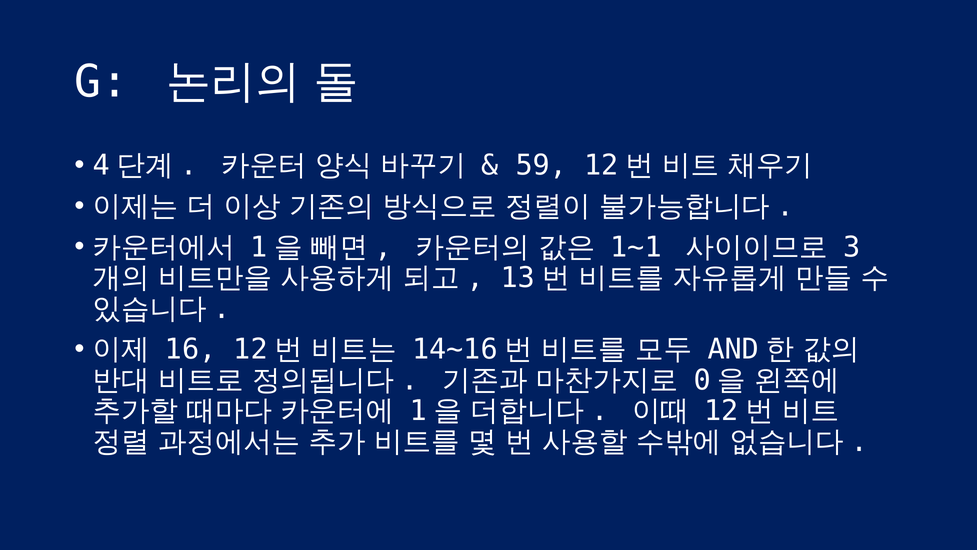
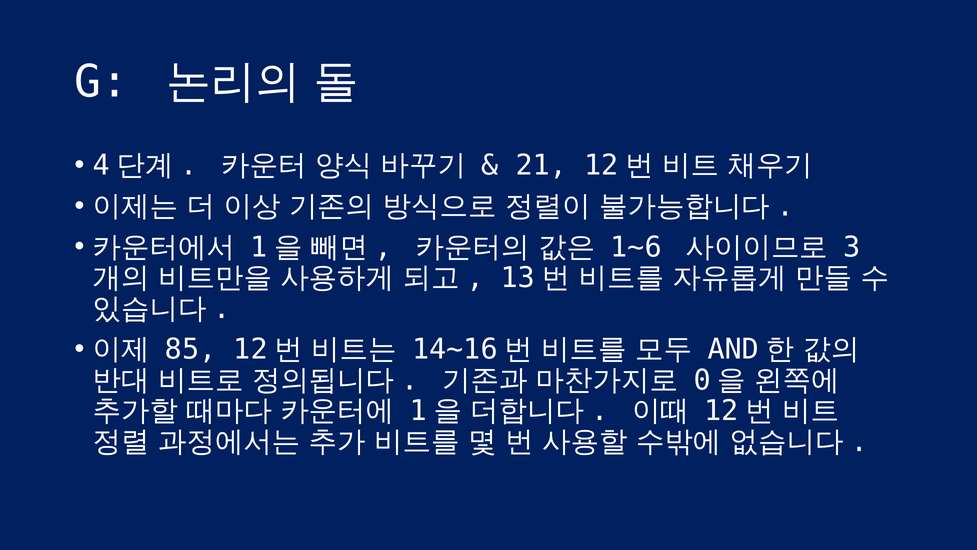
59: 59 -> 21
1~1: 1~1 -> 1~6
16: 16 -> 85
